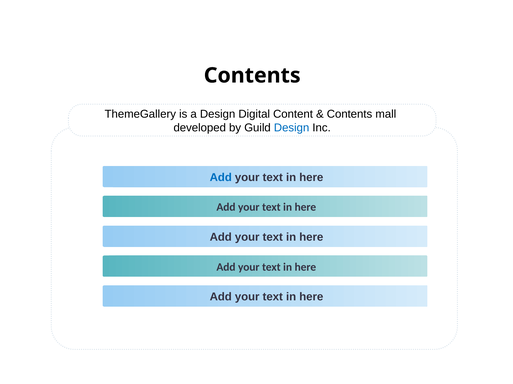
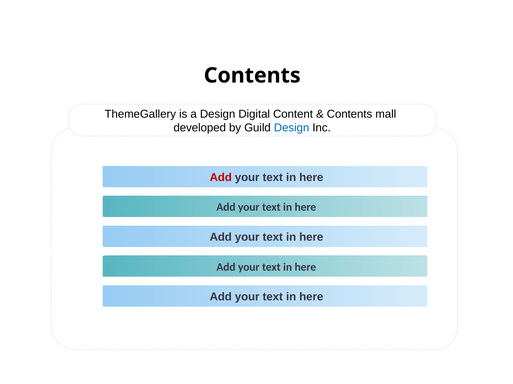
Add at (221, 178) colour: blue -> red
